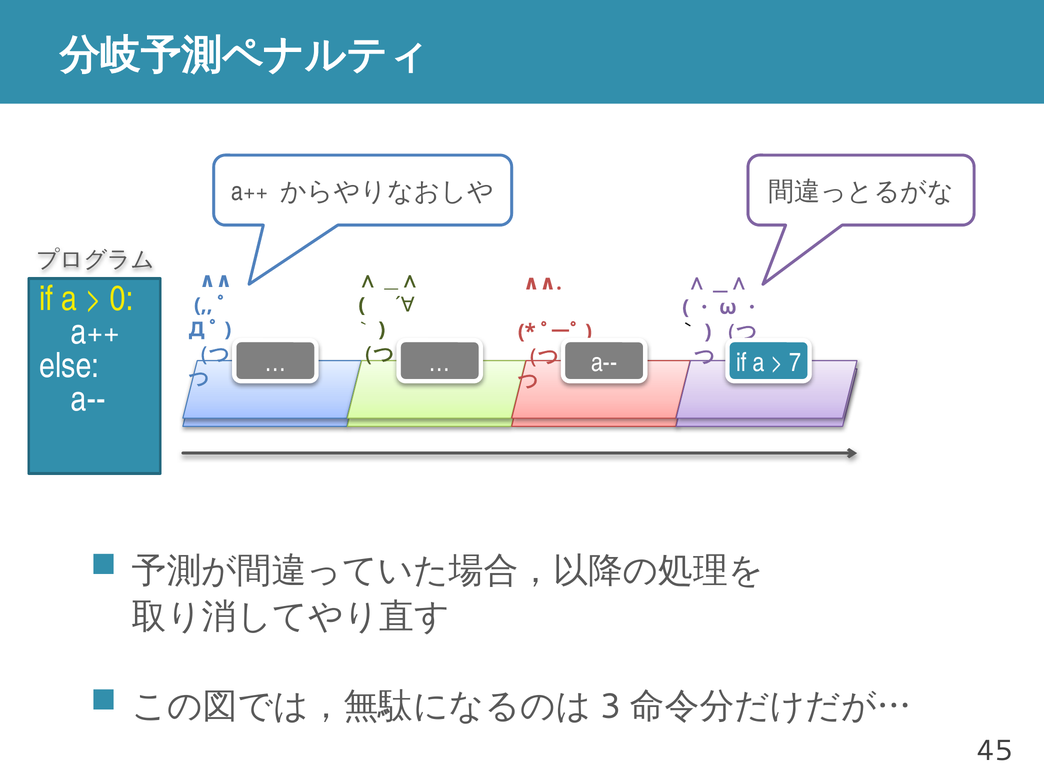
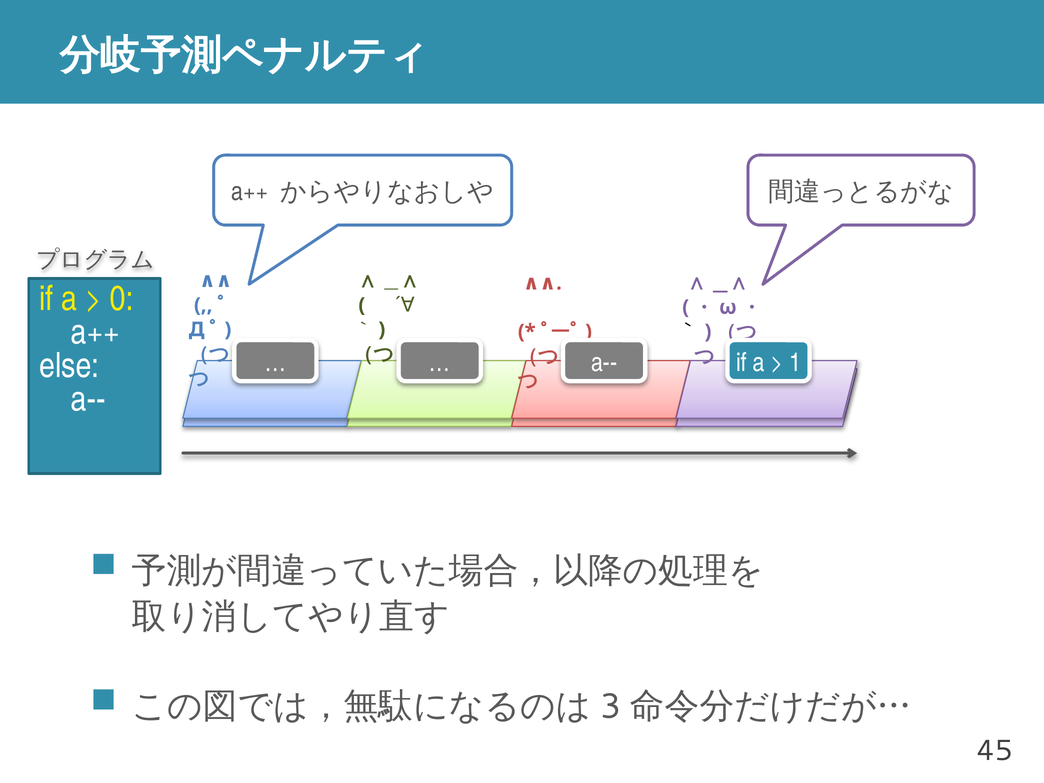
7: 7 -> 1
